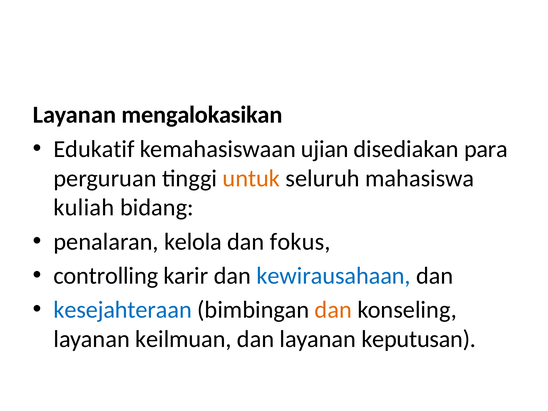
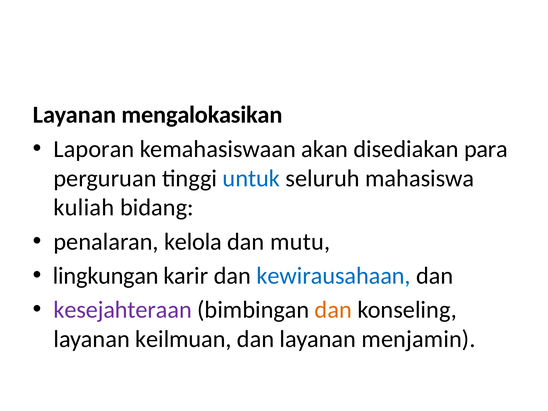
Edukatif: Edukatif -> Laporan
ujian: ujian -> akan
untuk colour: orange -> blue
fokus: fokus -> mutu
controlling: controlling -> lingkungan
kesejahteraan colour: blue -> purple
keputusan: keputusan -> menjamin
